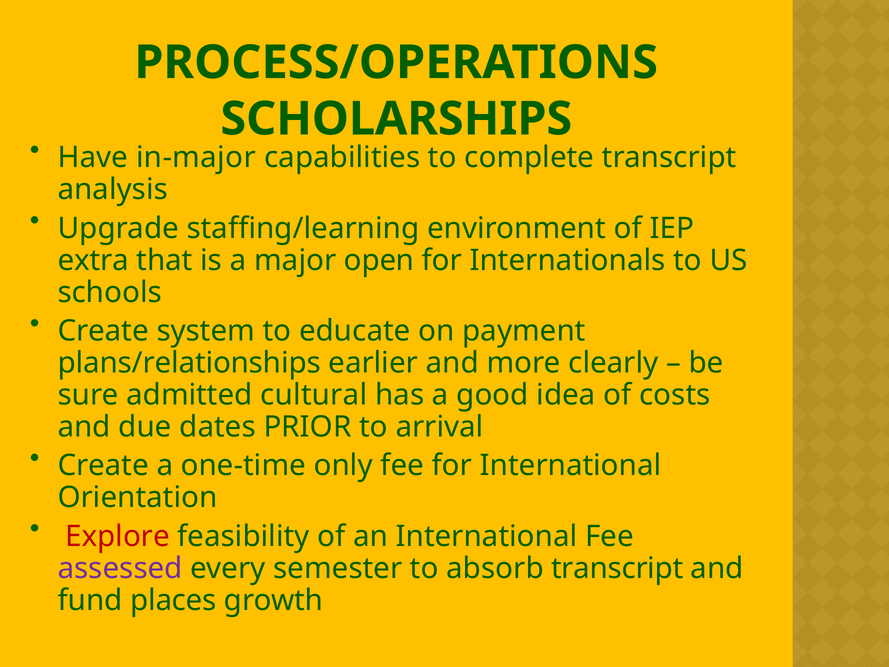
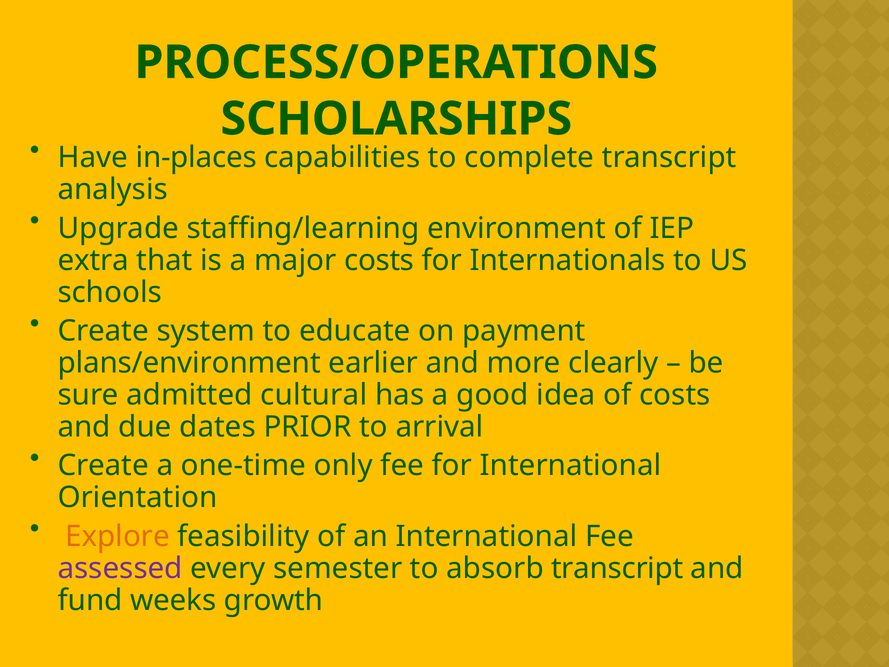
in-major: in-major -> in-places
major open: open -> costs
plans/relationships: plans/relationships -> plans/environment
Explore colour: red -> orange
places: places -> weeks
